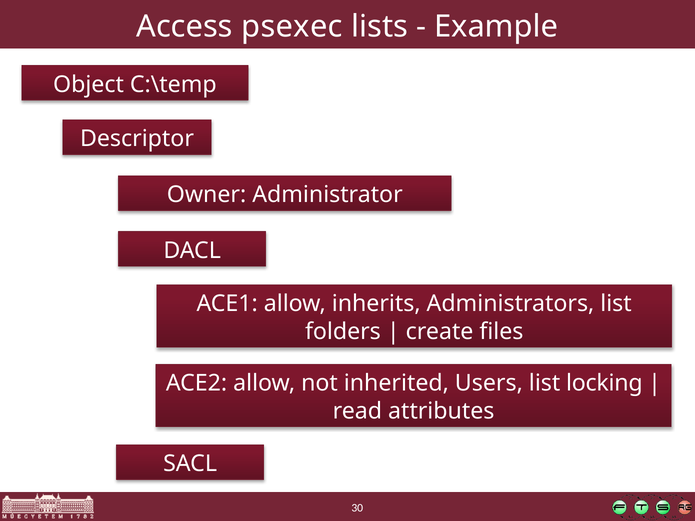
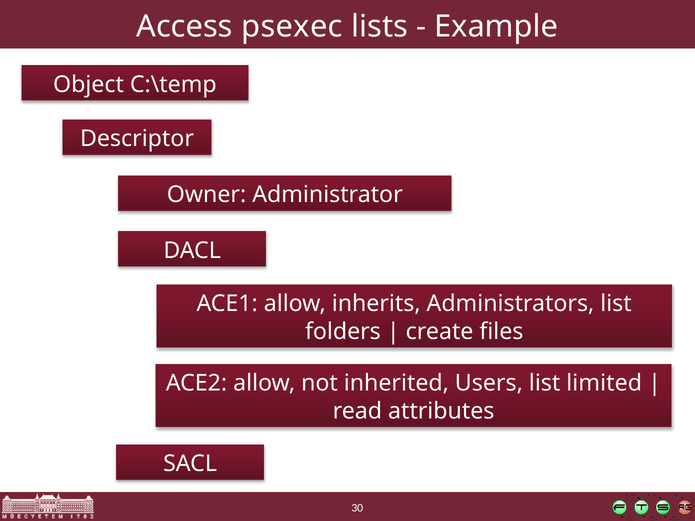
locking: locking -> limited
